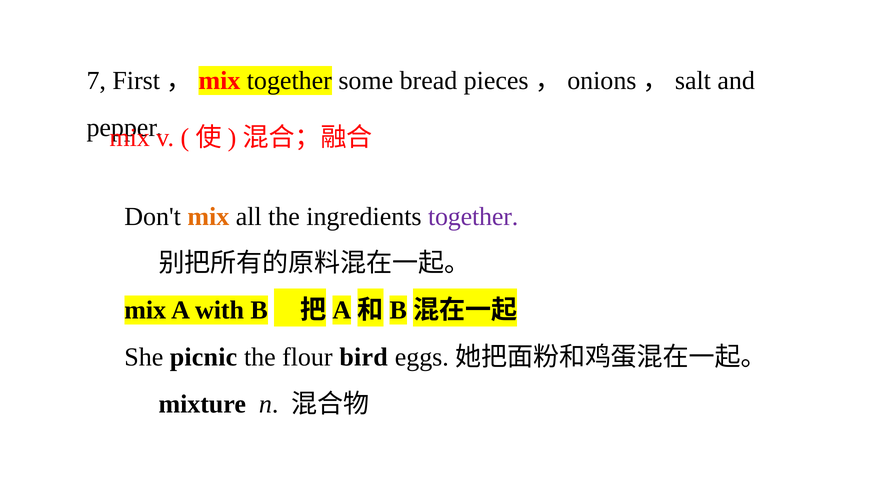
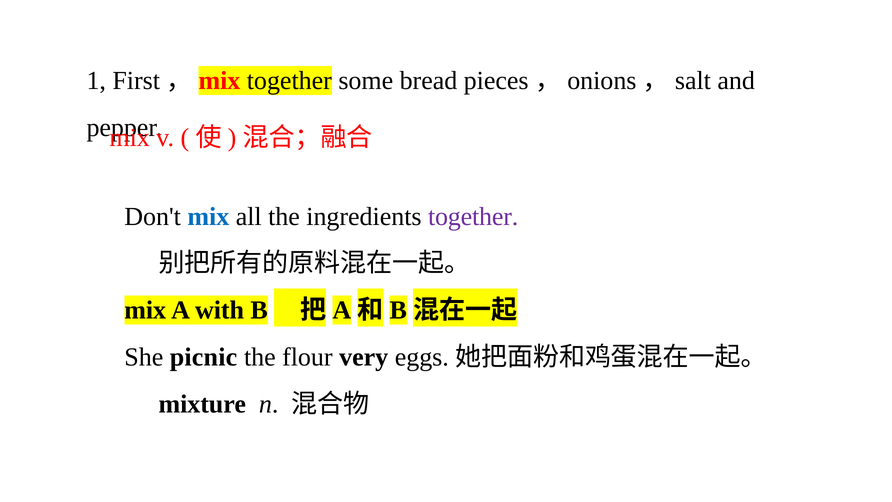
7: 7 -> 1
mix at (208, 216) colour: orange -> blue
bird: bird -> very
